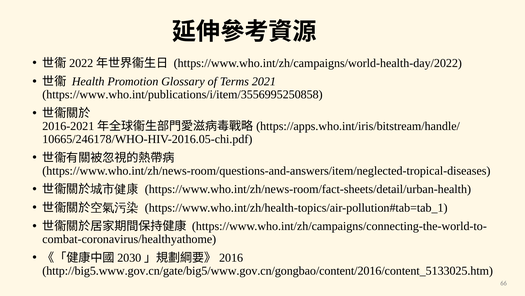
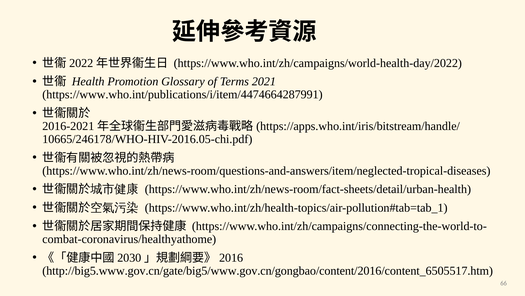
https://www.who.int/publications/i/item/3556995250858: https://www.who.int/publications/i/item/3556995250858 -> https://www.who.int/publications/i/item/4474664287991
http://big5.www.gov.cn/gate/big5/www.gov.cn/gongbao/content/2016/content_5133025.htm: http://big5.www.gov.cn/gate/big5/www.gov.cn/gongbao/content/2016/content_5133025.htm -> http://big5.www.gov.cn/gate/big5/www.gov.cn/gongbao/content/2016/content_6505517.htm
